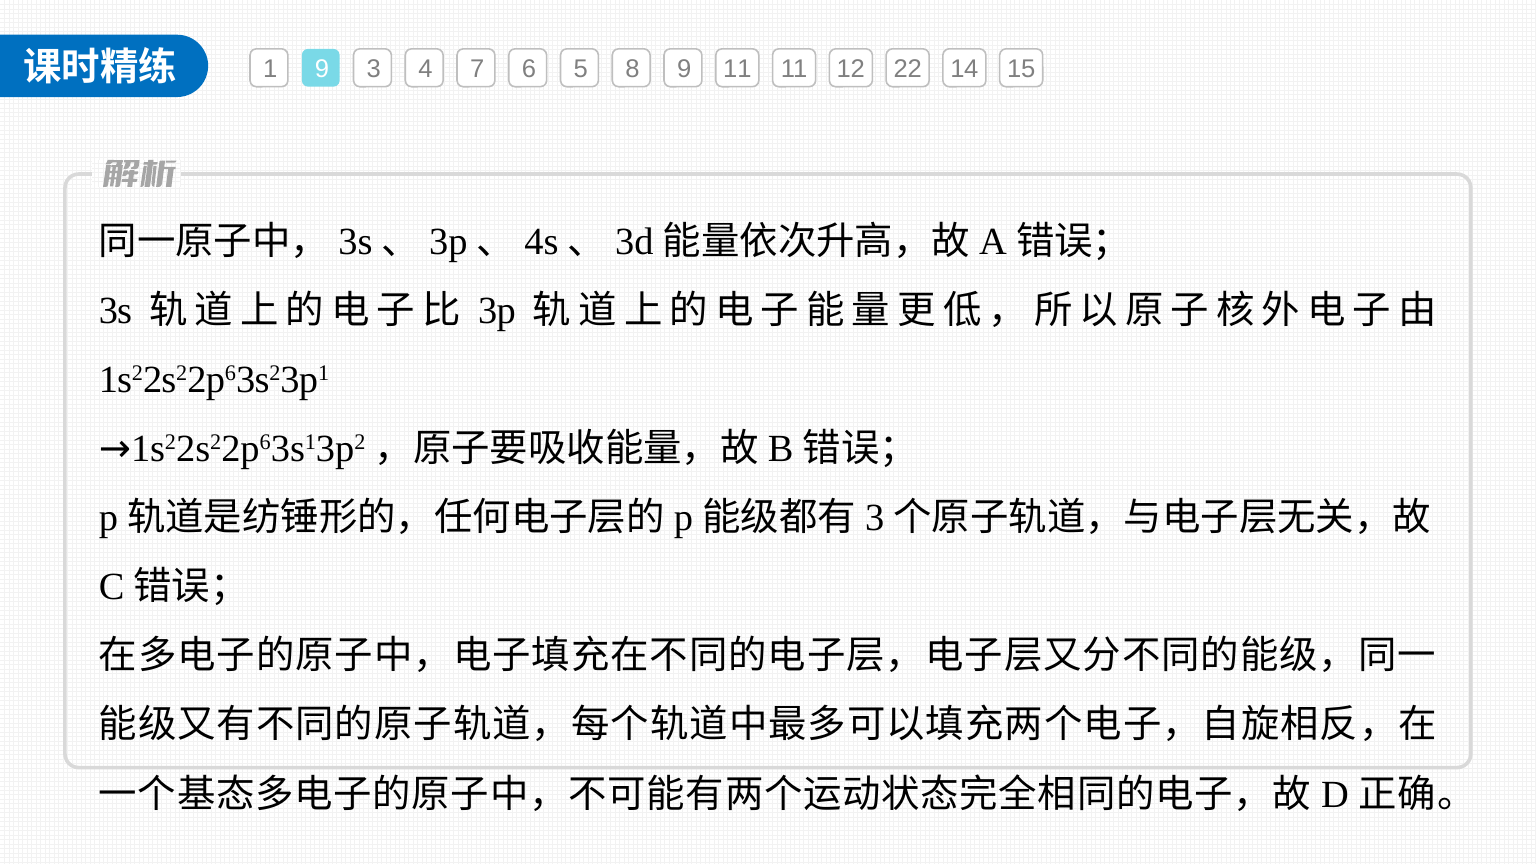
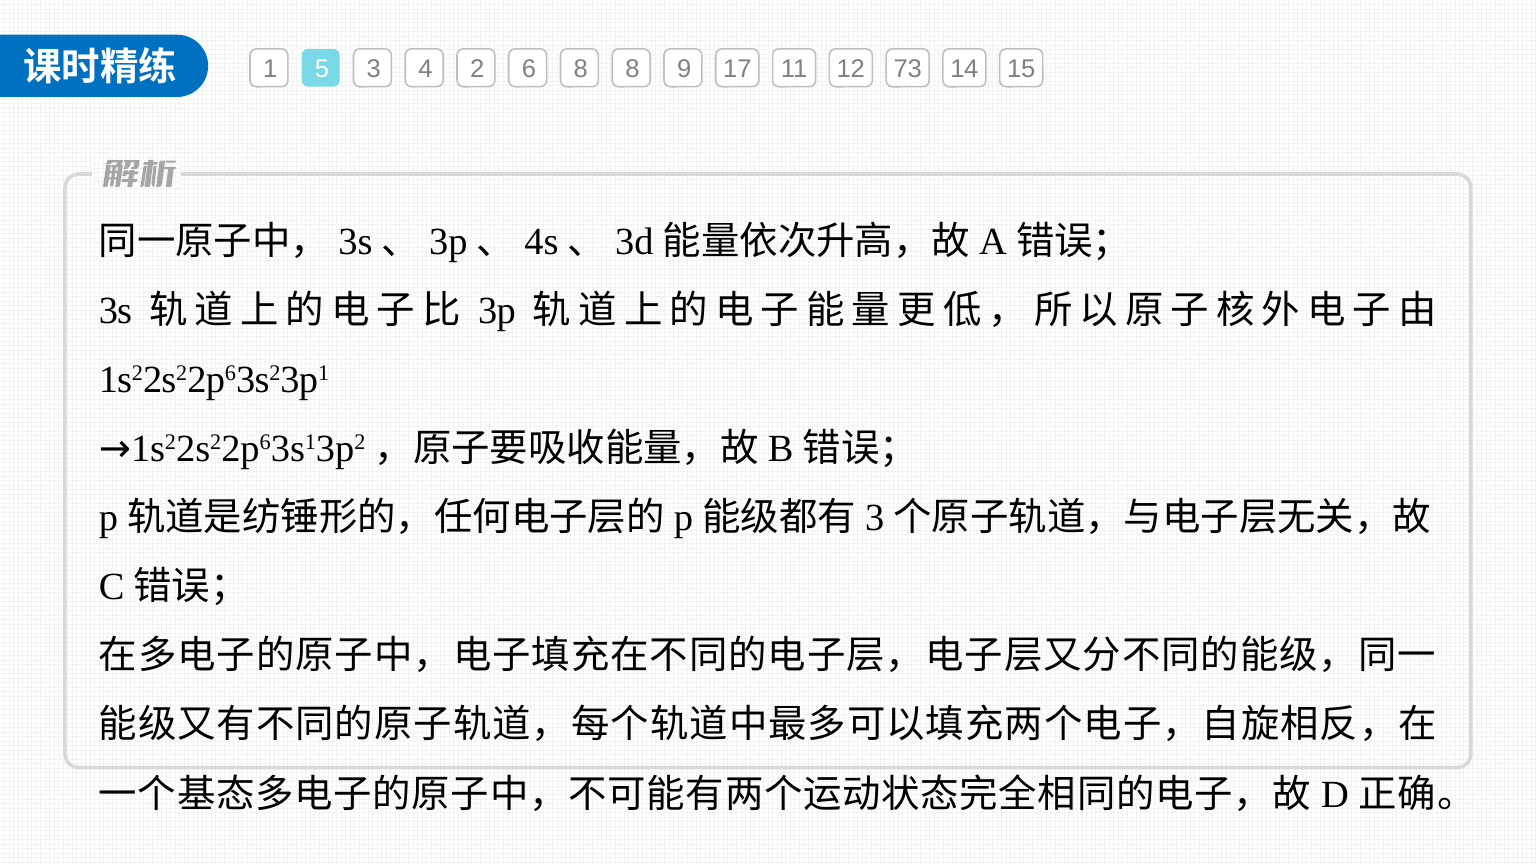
1 9: 9 -> 5
7: 7 -> 2
6 5: 5 -> 8
9 11: 11 -> 17
22: 22 -> 73
